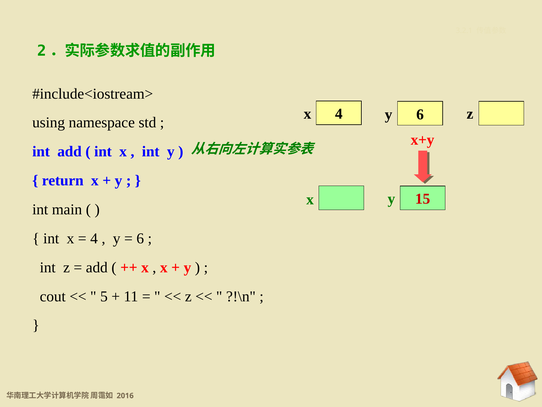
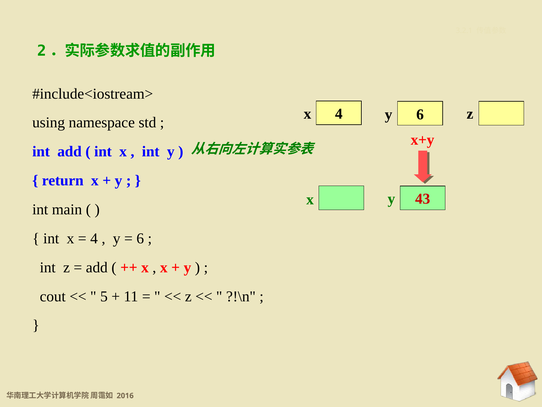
15: 15 -> 43
